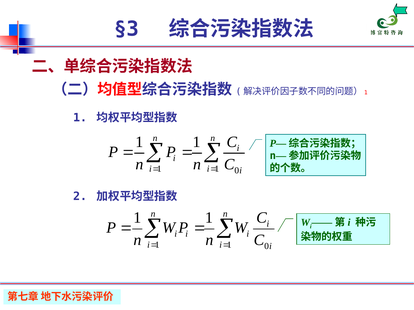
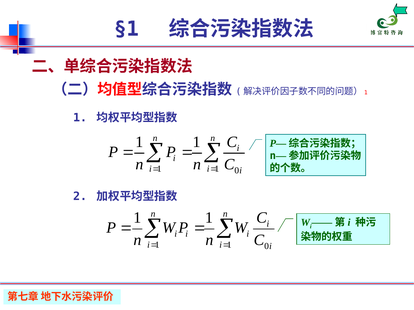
§3: §3 -> §1
